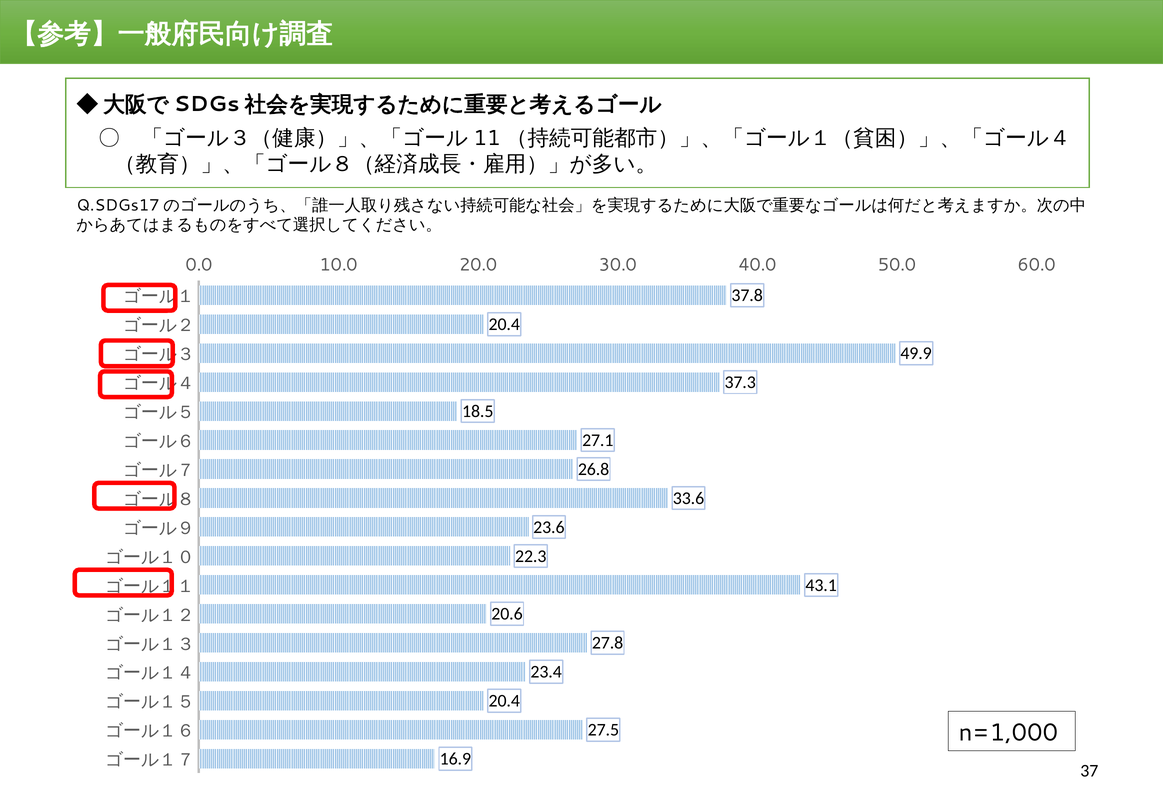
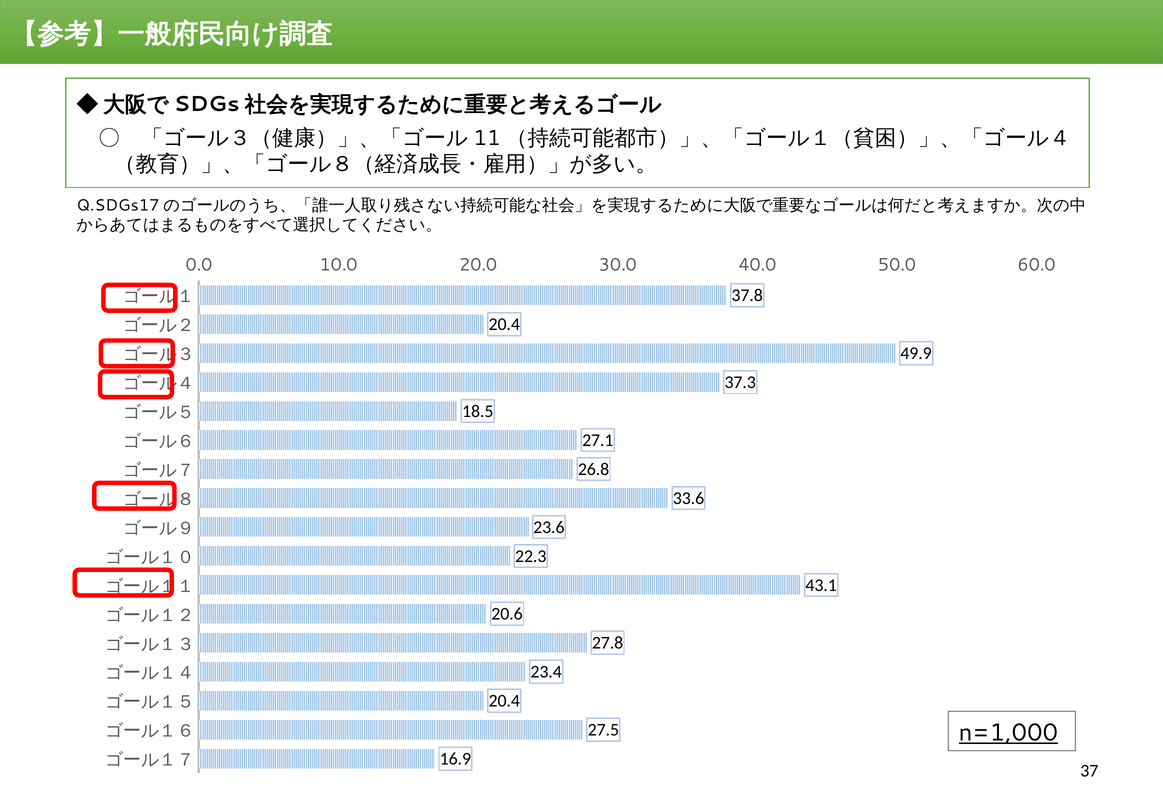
n=1,000 underline: none -> present
